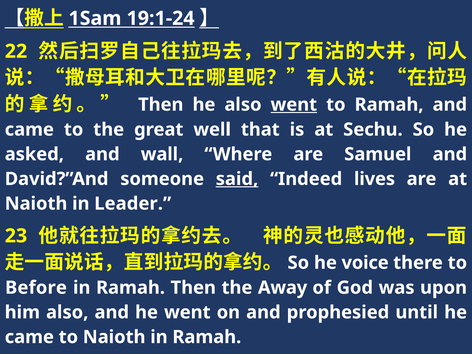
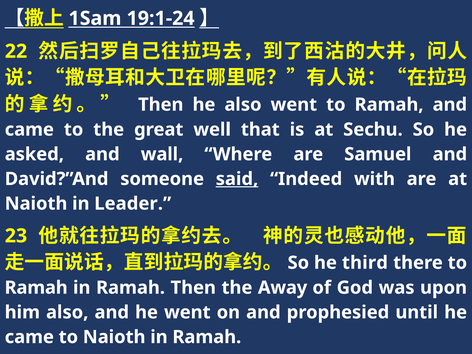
went at (294, 105) underline: present -> none
lives: lives -> with
voice: voice -> third
Before at (36, 288): Before -> Ramah
